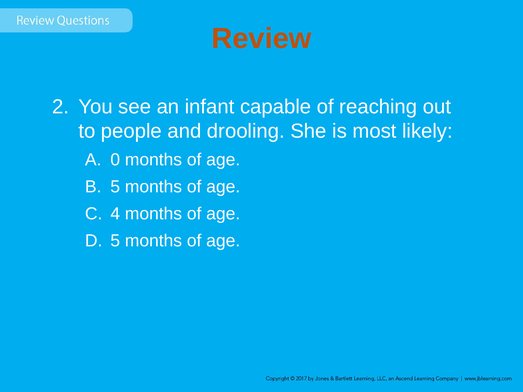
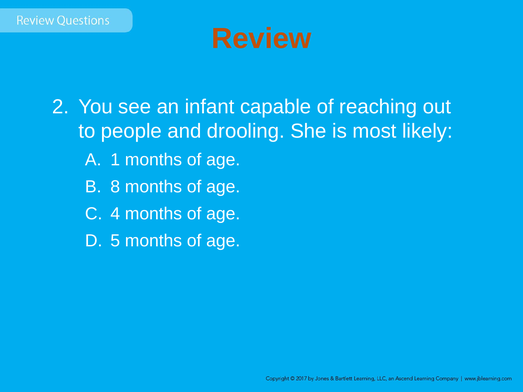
0: 0 -> 1
5 at (115, 187): 5 -> 8
